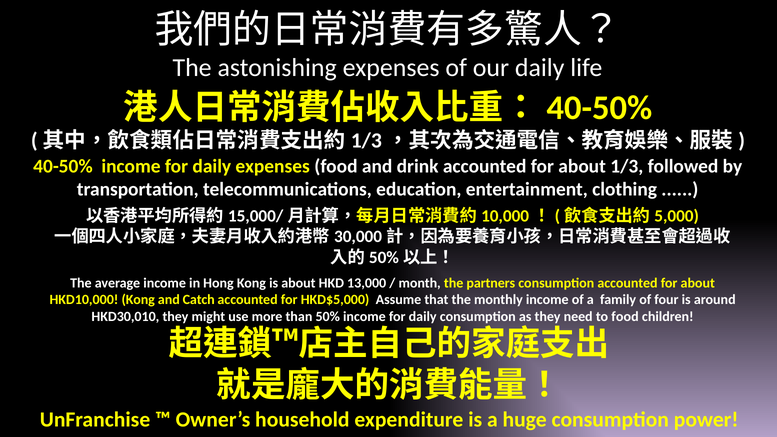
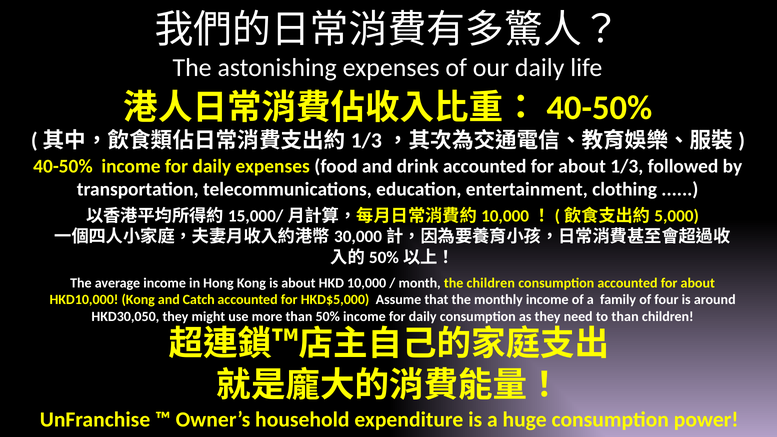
13,000: 13,000 -> 10,000
the partners: partners -> children
HKD30,010: HKD30,010 -> HKD30,050
to food: food -> than
